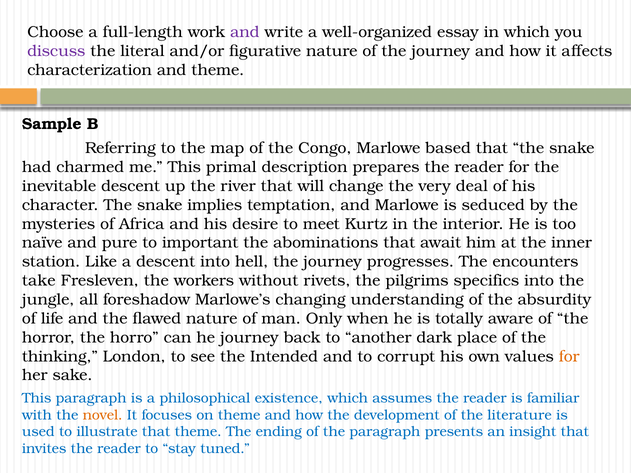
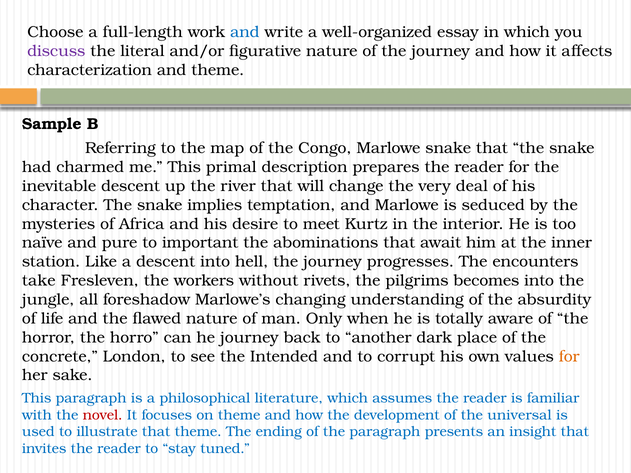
and at (245, 32) colour: purple -> blue
Marlowe based: based -> snake
specifics: specifics -> becomes
thinking: thinking -> concrete
existence: existence -> literature
novel colour: orange -> red
literature: literature -> universal
